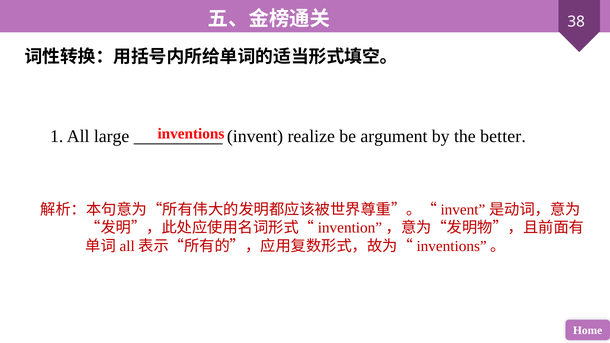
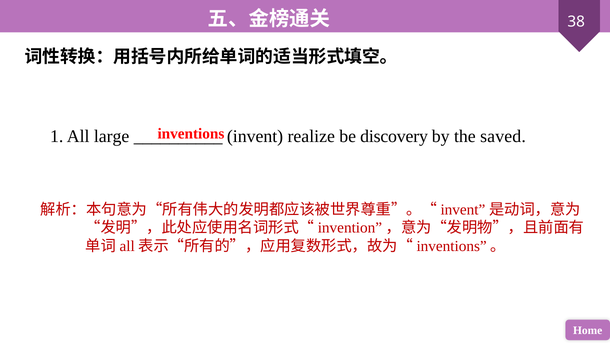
argument: argument -> discovery
better: better -> saved
